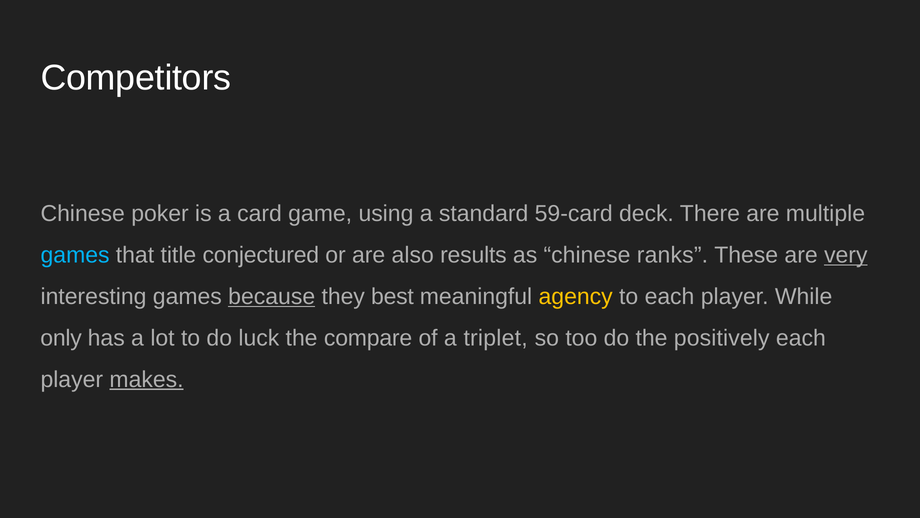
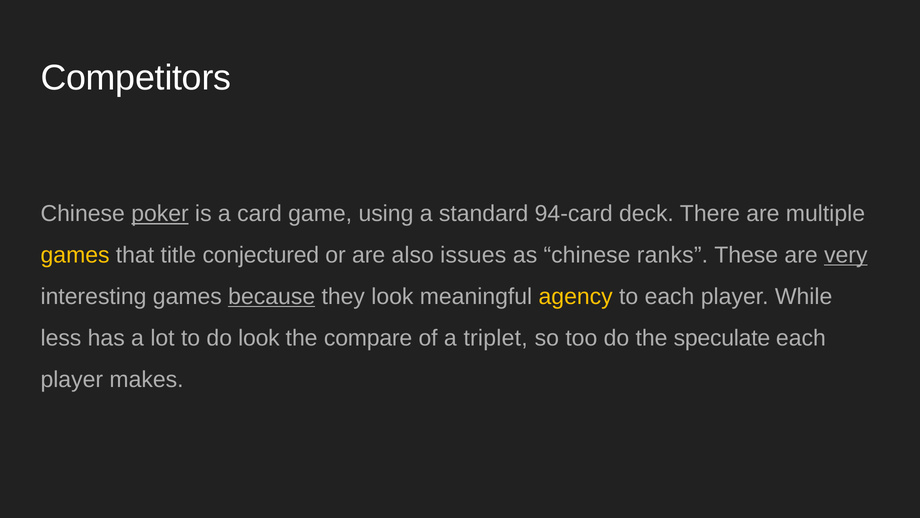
poker underline: none -> present
59-card: 59-card -> 94-card
games at (75, 255) colour: light blue -> yellow
results: results -> issues
they best: best -> look
only: only -> less
do luck: luck -> look
positively: positively -> speculate
makes underline: present -> none
